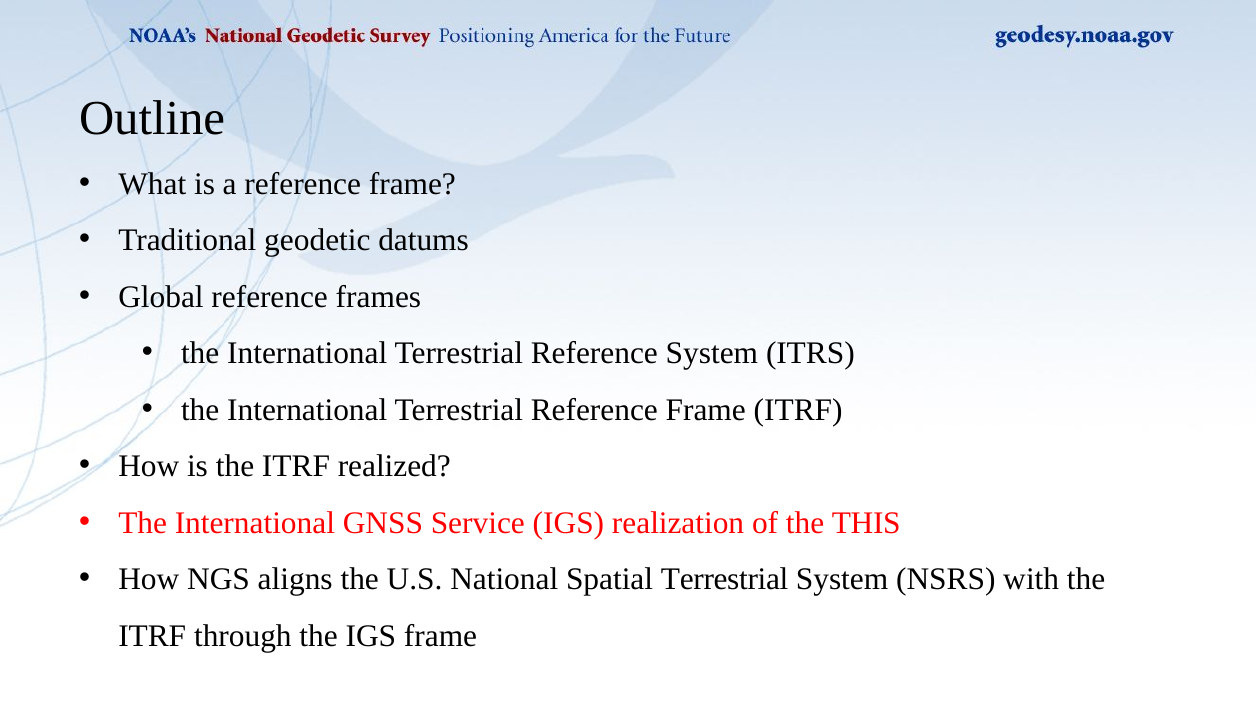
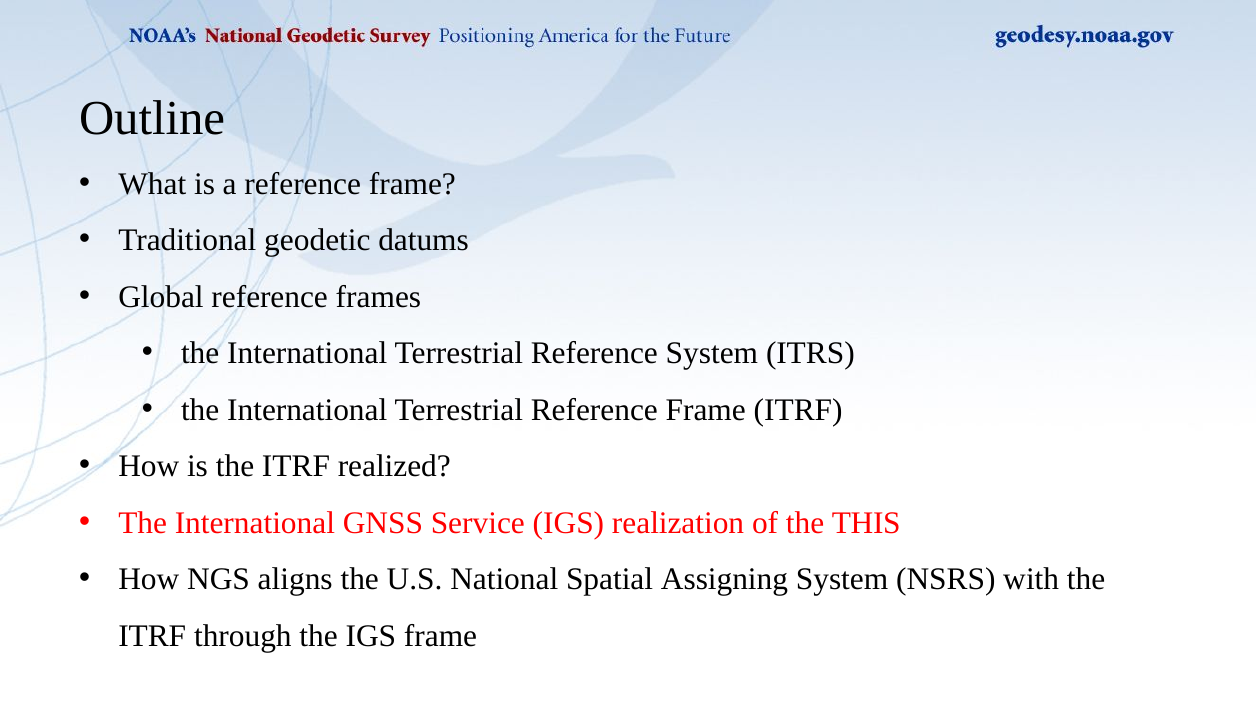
Spatial Terrestrial: Terrestrial -> Assigning
